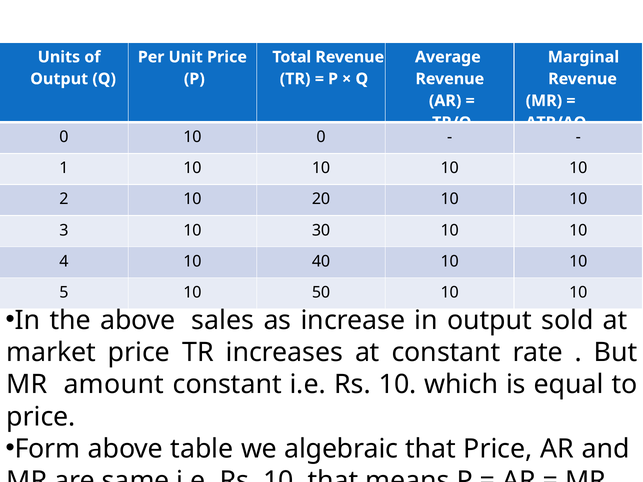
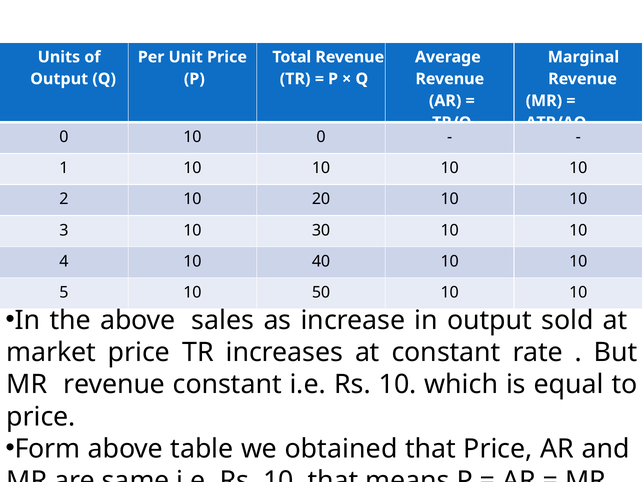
MR amount: amount -> revenue
algebraic: algebraic -> obtained
